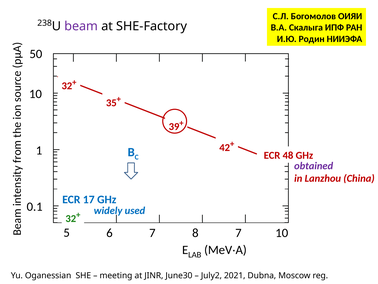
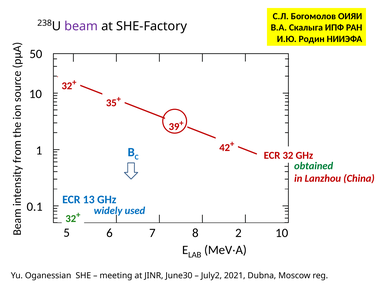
ECR 48: 48 -> 32
obtained colour: purple -> green
17: 17 -> 13
8 7: 7 -> 2
